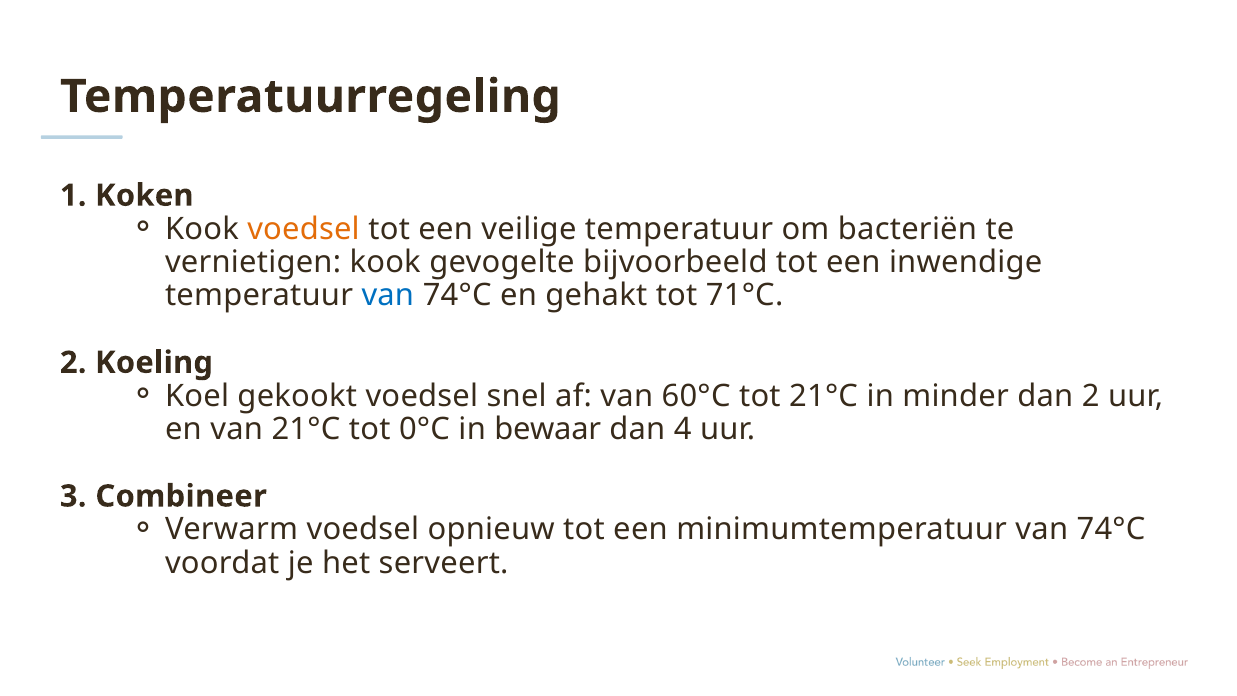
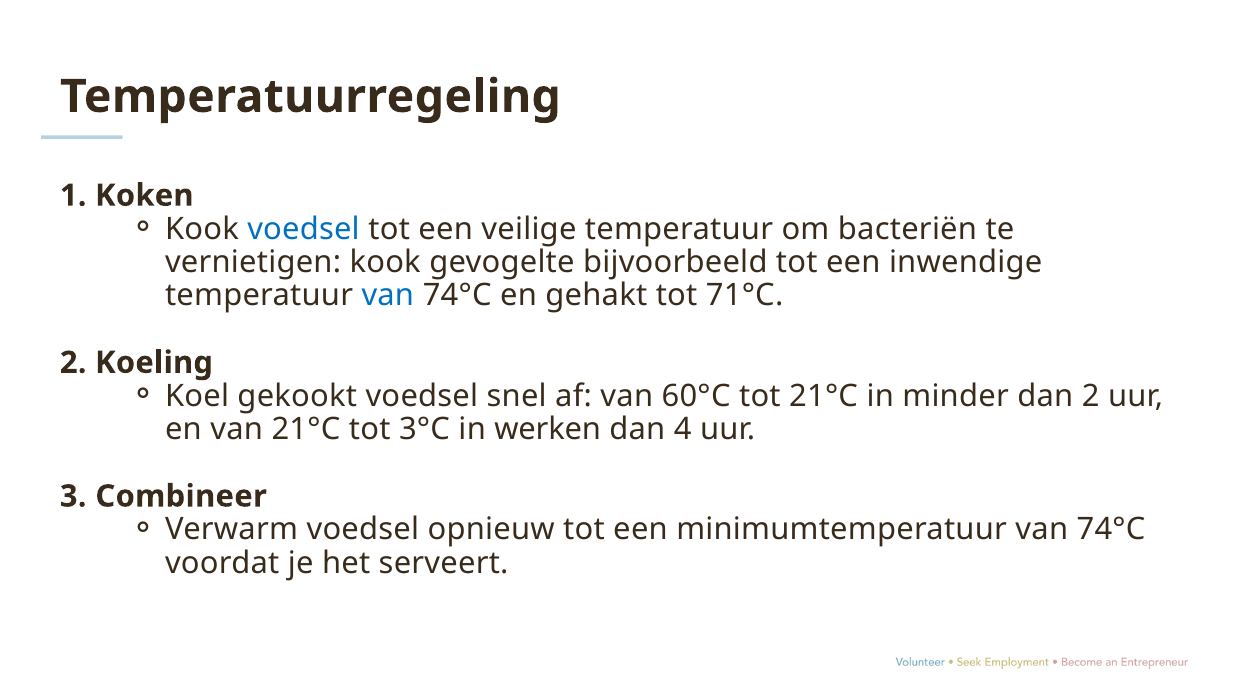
voedsel at (304, 229) colour: orange -> blue
0°C: 0°C -> 3°C
bewaar: bewaar -> werken
